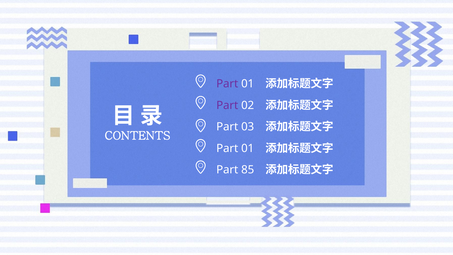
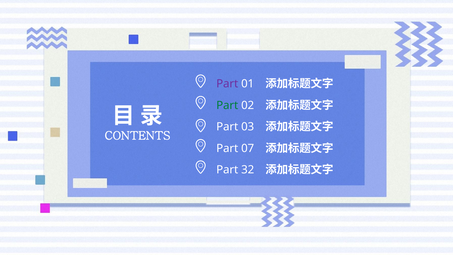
Part at (227, 105) colour: purple -> green
01 at (248, 148): 01 -> 07
85: 85 -> 32
